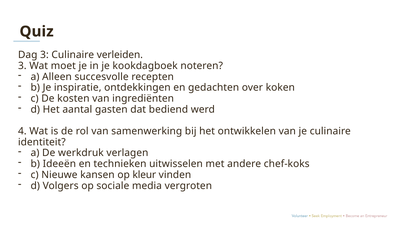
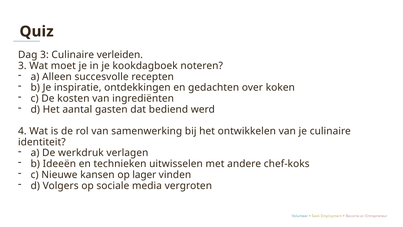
kleur: kleur -> lager
